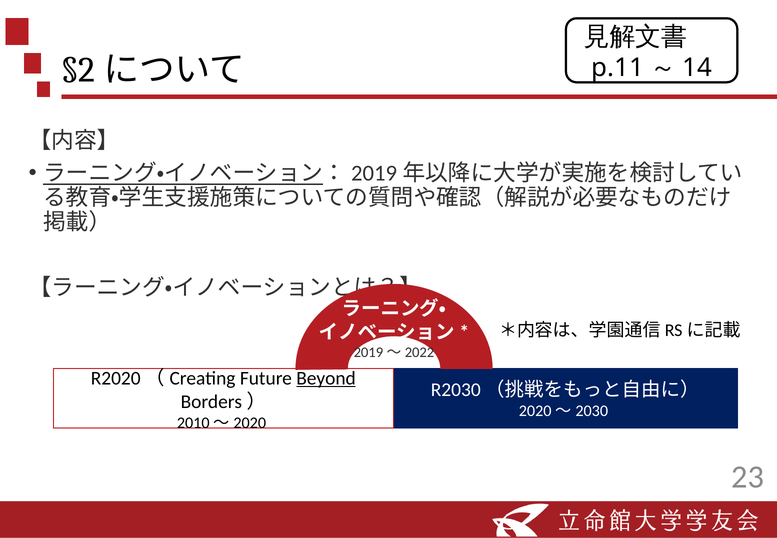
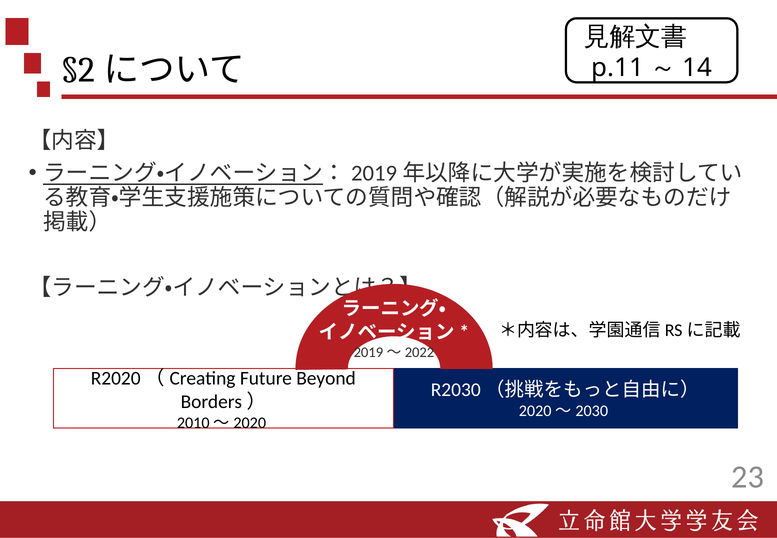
Beyond underline: present -> none
